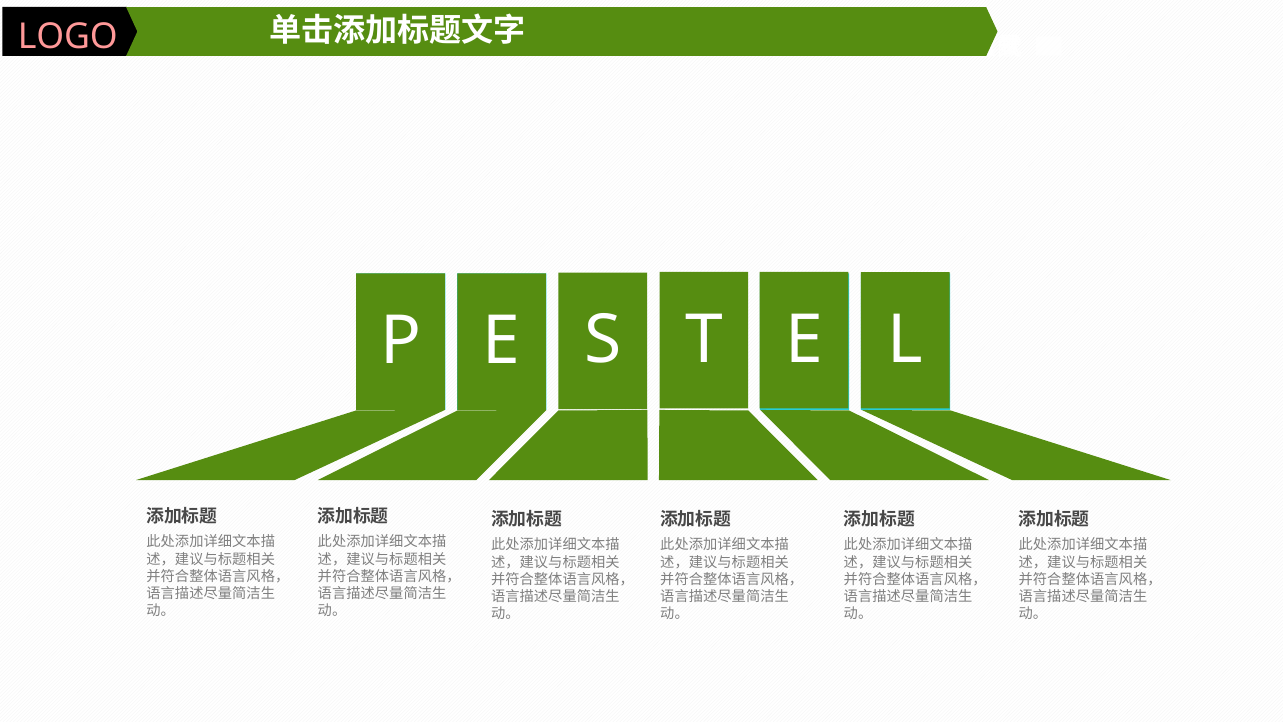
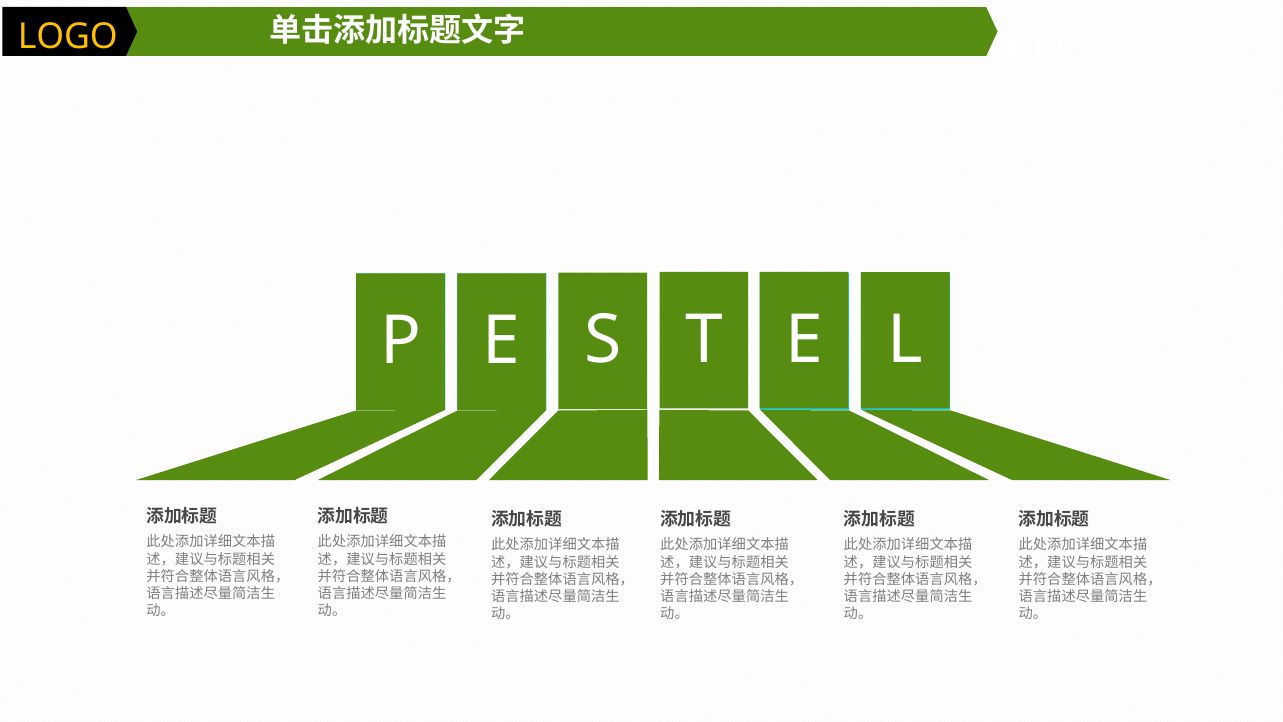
LOGO colour: pink -> yellow
